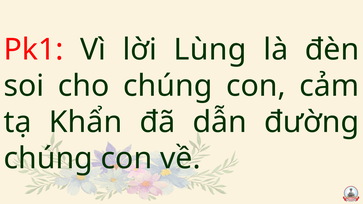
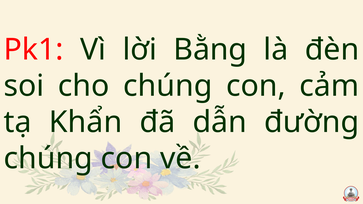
Lùng: Lùng -> Bằng
